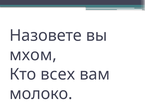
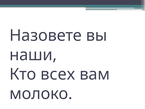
мхом: мхом -> наши
